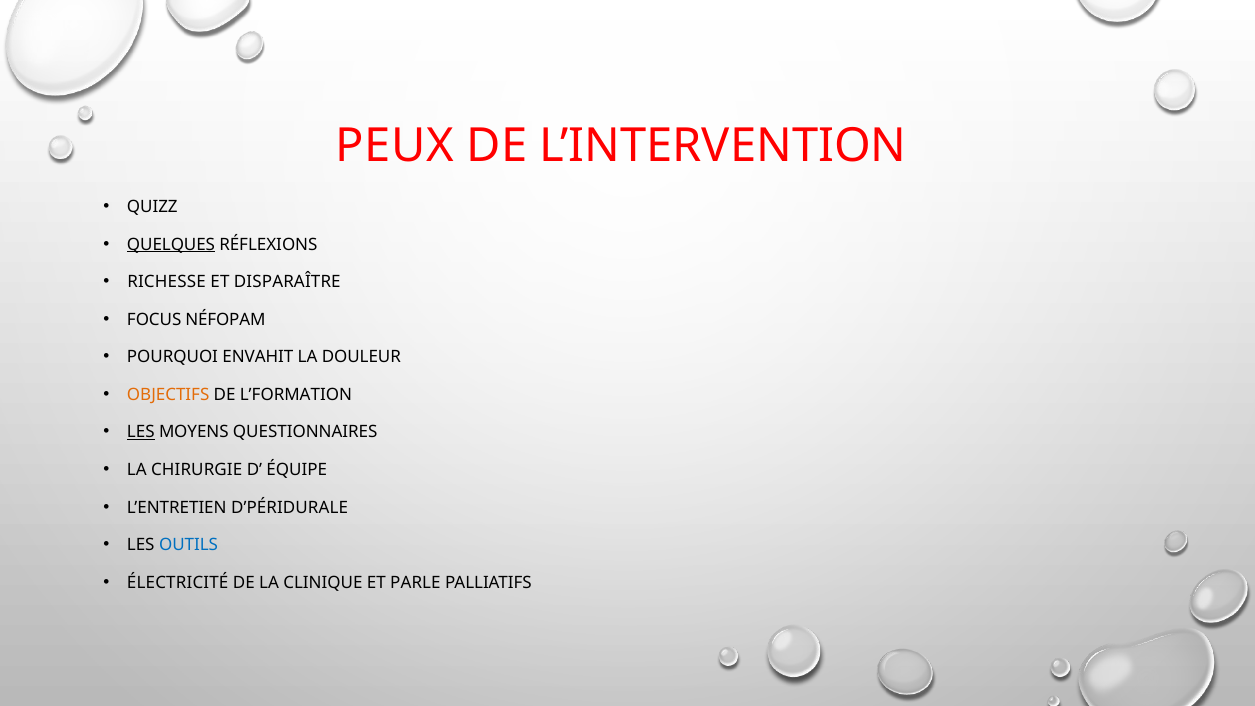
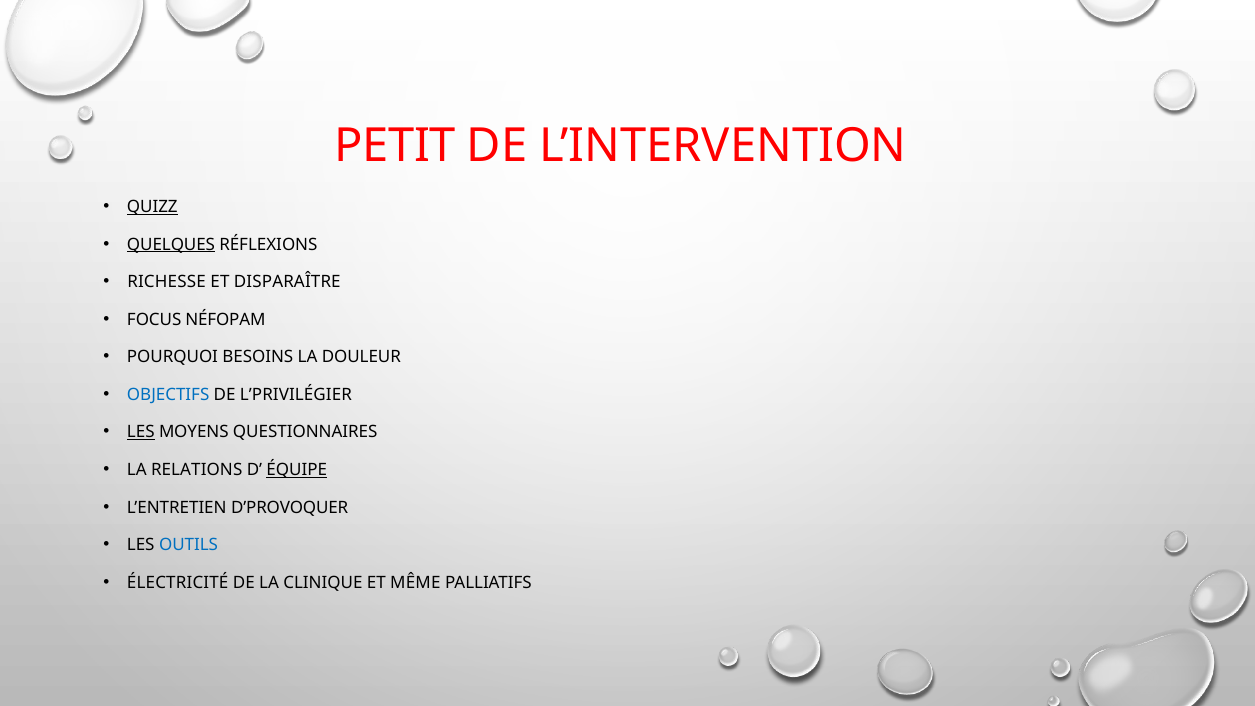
PEUX: PEUX -> PETIT
QUIZZ underline: none -> present
ENVAHIT: ENVAHIT -> BESOINS
OBJECTIFS colour: orange -> blue
L’FORMATION: L’FORMATION -> L’PRIVILÉGIER
CHIRURGIE: CHIRURGIE -> RELATIONS
ÉQUIPE underline: none -> present
D’PÉRIDURALE: D’PÉRIDURALE -> D’PROVOQUER
PARLE: PARLE -> MÊME
